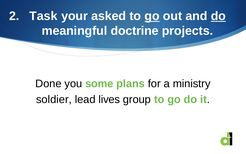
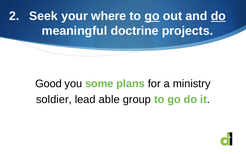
Task: Task -> Seek
asked: asked -> where
Done: Done -> Good
lives: lives -> able
